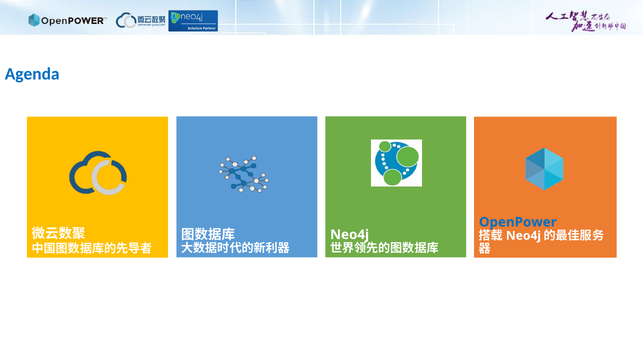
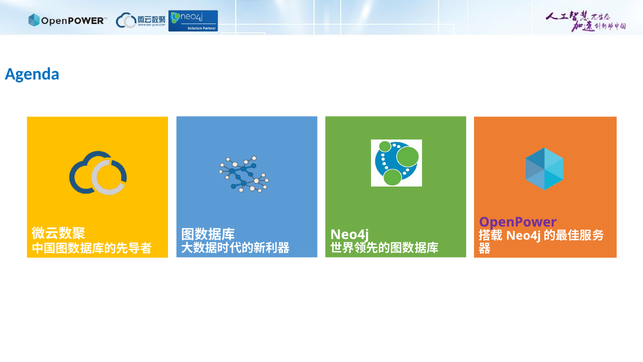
OpenPower colour: blue -> purple
